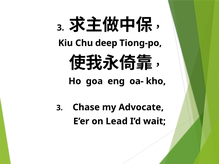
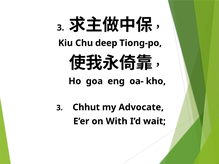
Chase: Chase -> Chhut
Lead: Lead -> With
